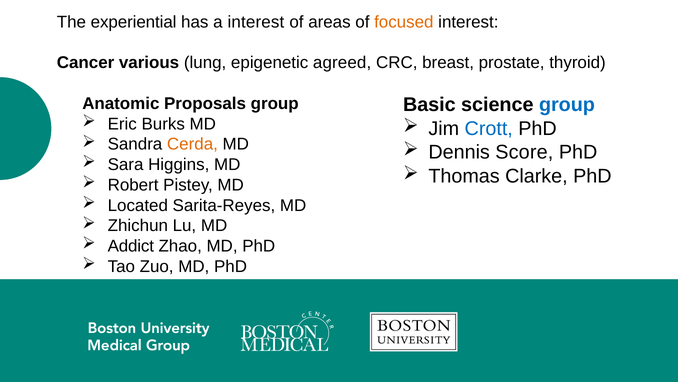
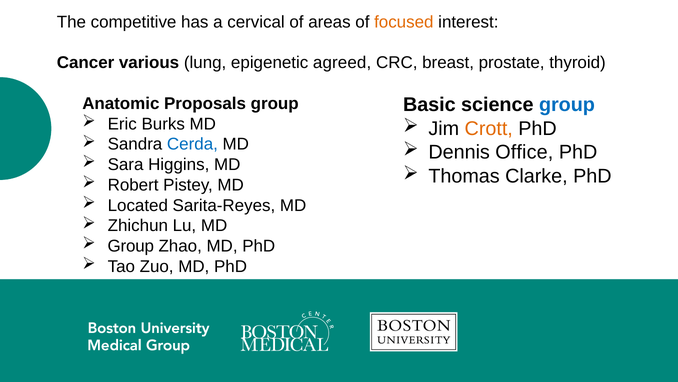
experiential: experiential -> competitive
a interest: interest -> cervical
Crott colour: blue -> orange
Cerda colour: orange -> blue
Score: Score -> Office
Addict at (131, 246): Addict -> Group
